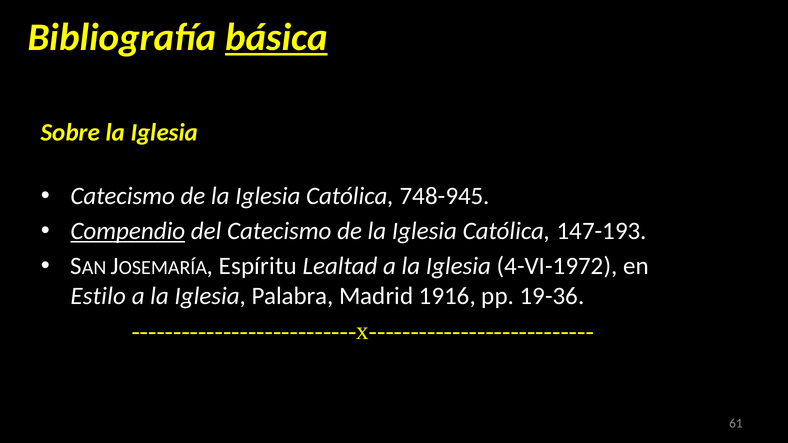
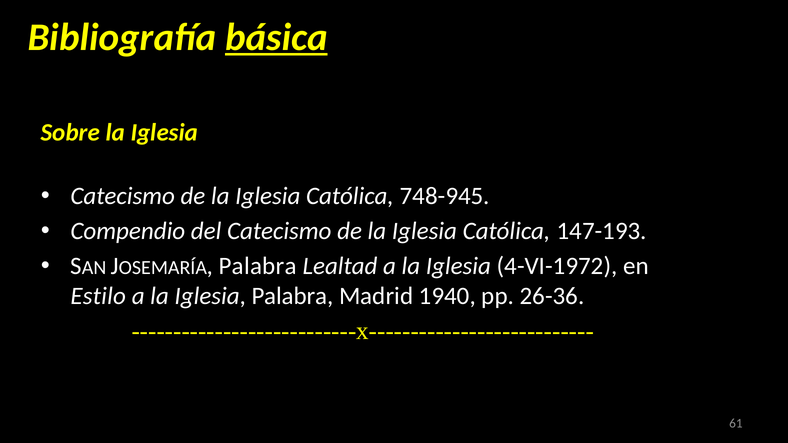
Compendio underline: present -> none
Espíritu at (258, 266): Espíritu -> Palabra
1916: 1916 -> 1940
19-36: 19-36 -> 26-36
